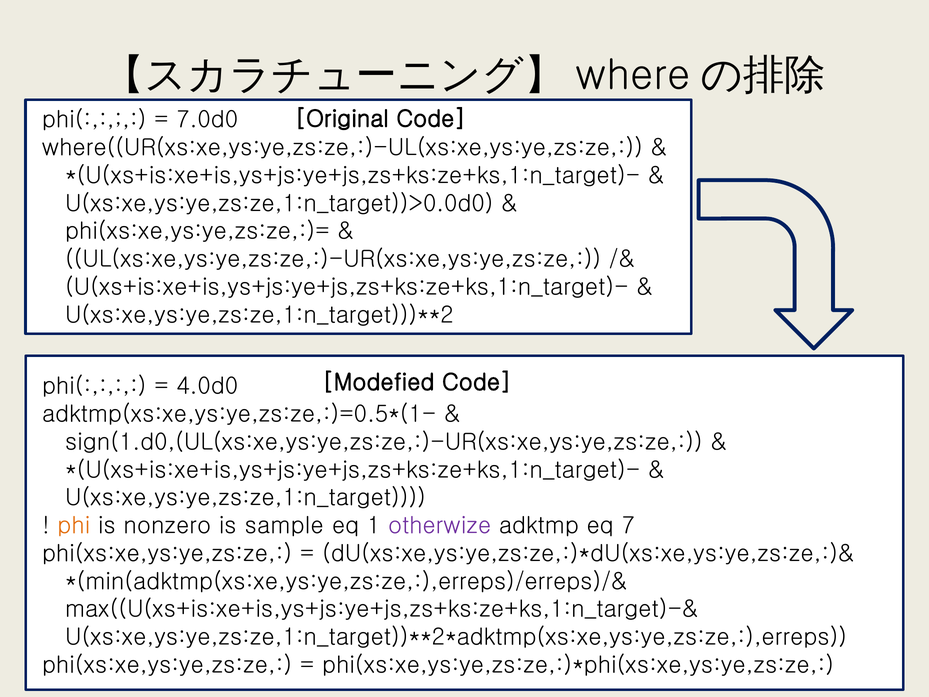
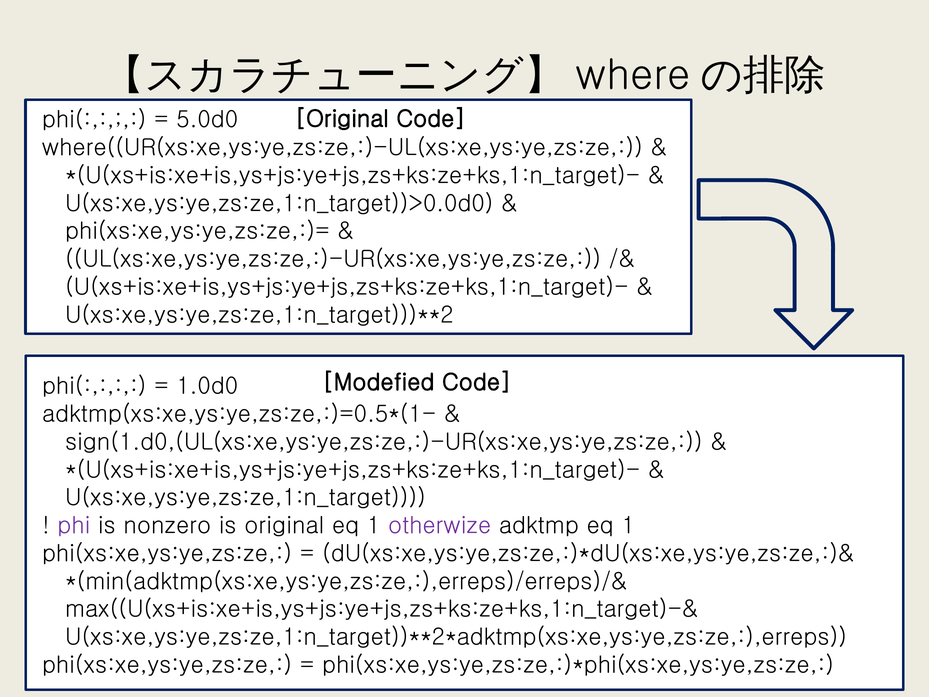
7.0d0: 7.0d0 -> 5.0d0
4.0d0: 4.0d0 -> 1.0d0
phi colour: orange -> purple
is sample: sample -> original
adktmp eq 7: 7 -> 1
